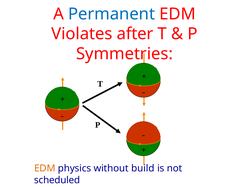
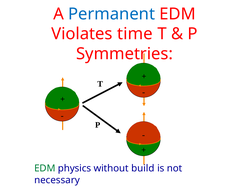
after: after -> time
EDM at (45, 168) colour: orange -> green
scheduled: scheduled -> necessary
